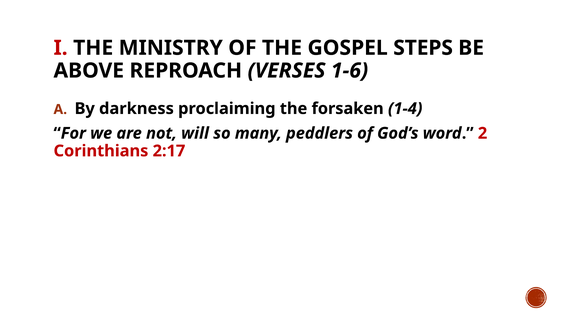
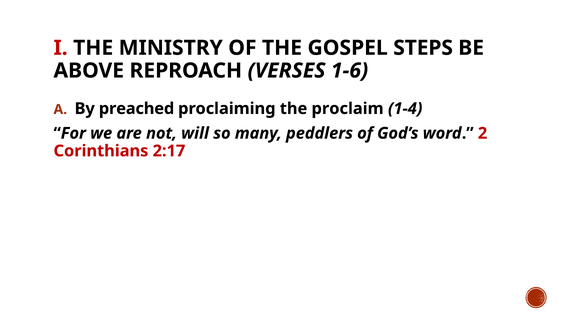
darkness: darkness -> preached
forsaken: forsaken -> proclaim
